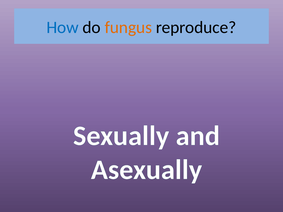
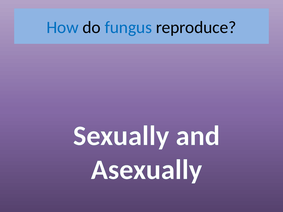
fungus colour: orange -> blue
